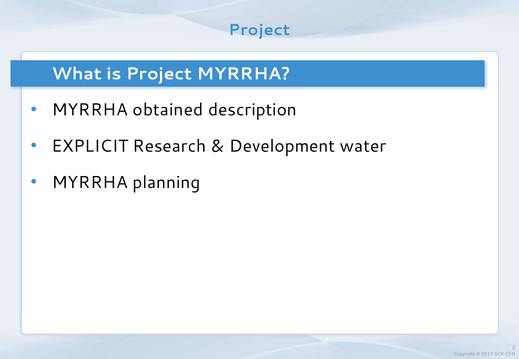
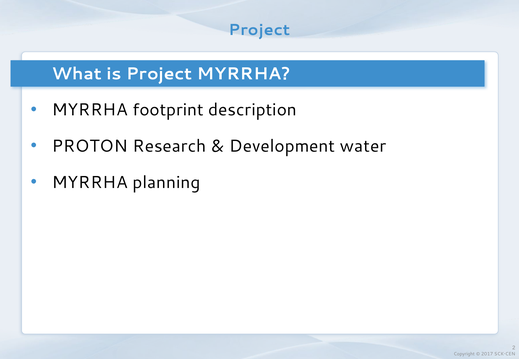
obtained: obtained -> footprint
EXPLICIT: EXPLICIT -> PROTON
